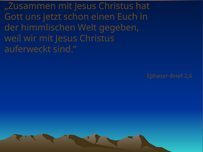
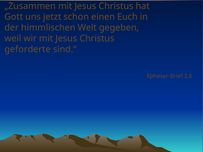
auferweckt: auferweckt -> geforderte
